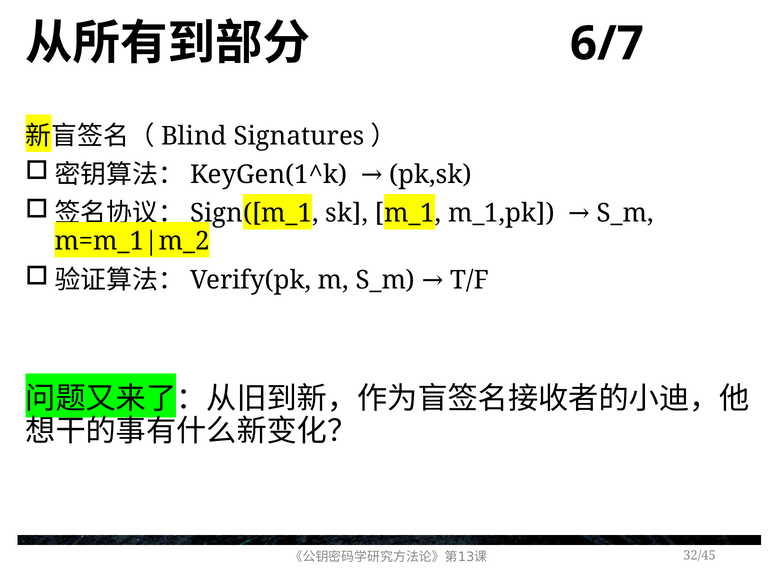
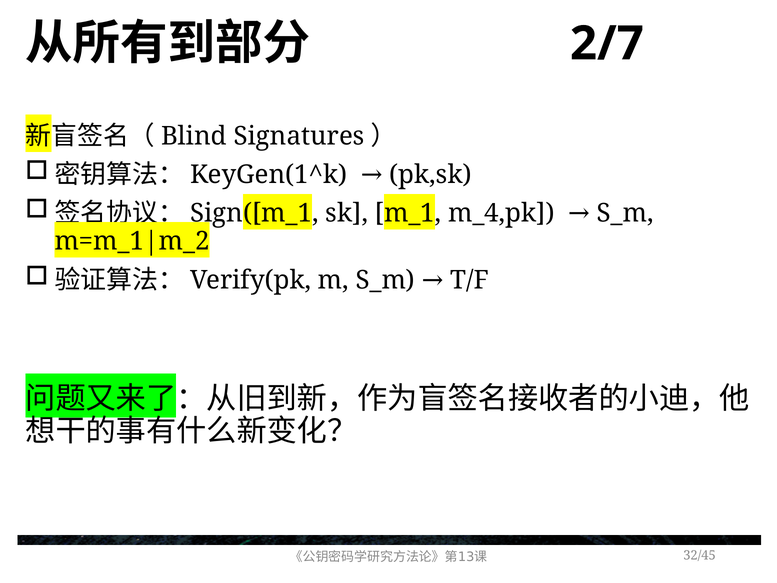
6/7: 6/7 -> 2/7
m_1,pk: m_1,pk -> m_4,pk
